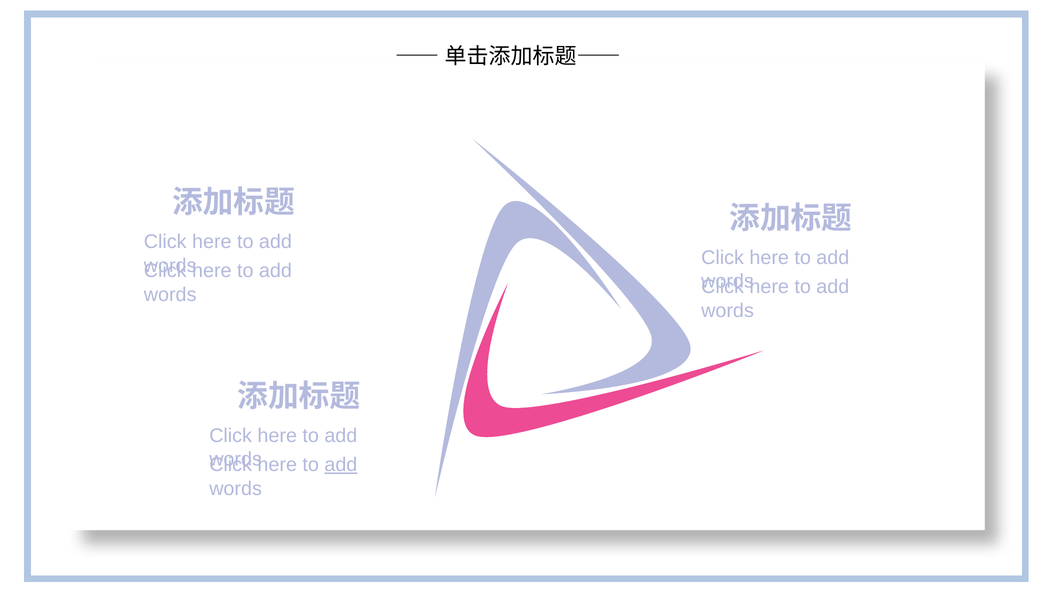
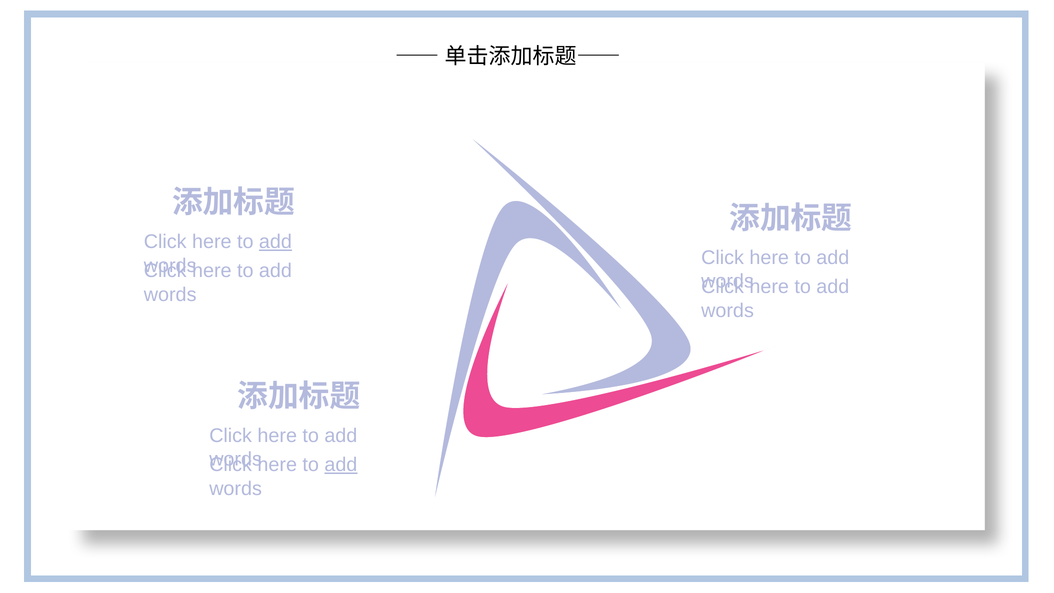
add at (275, 242) underline: none -> present
